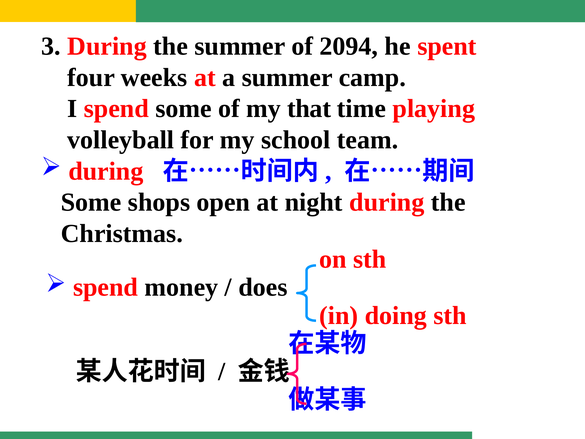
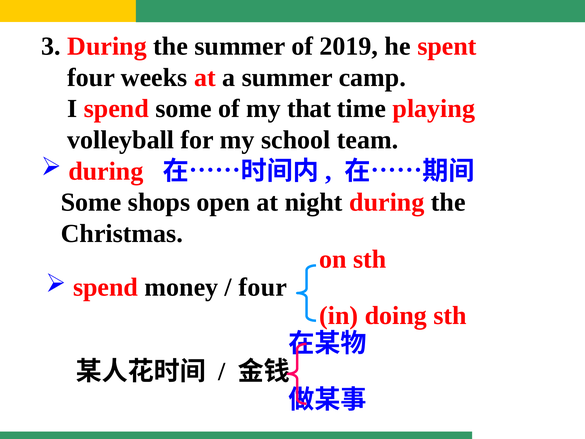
2094: 2094 -> 2019
does at (263, 287): does -> four
